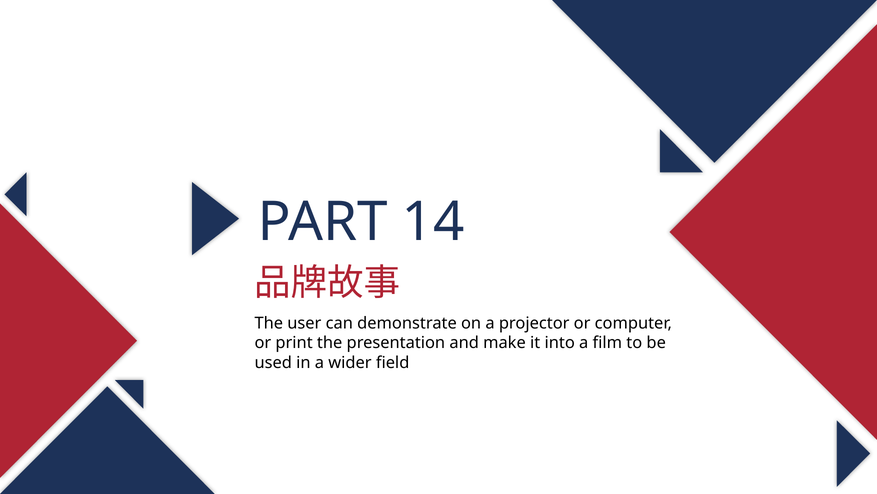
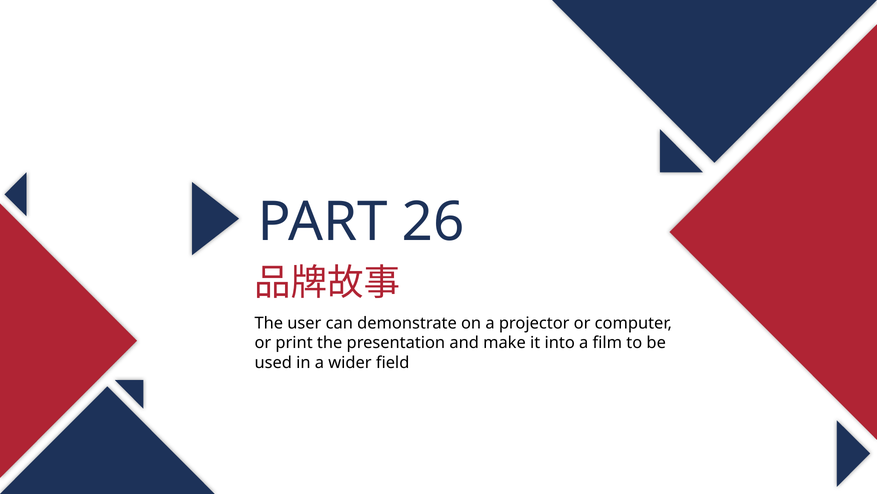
14: 14 -> 26
